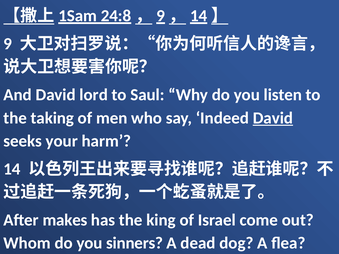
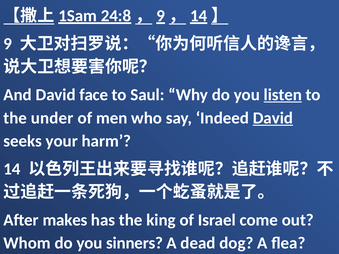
lord: lord -> face
listen underline: none -> present
taking: taking -> under
